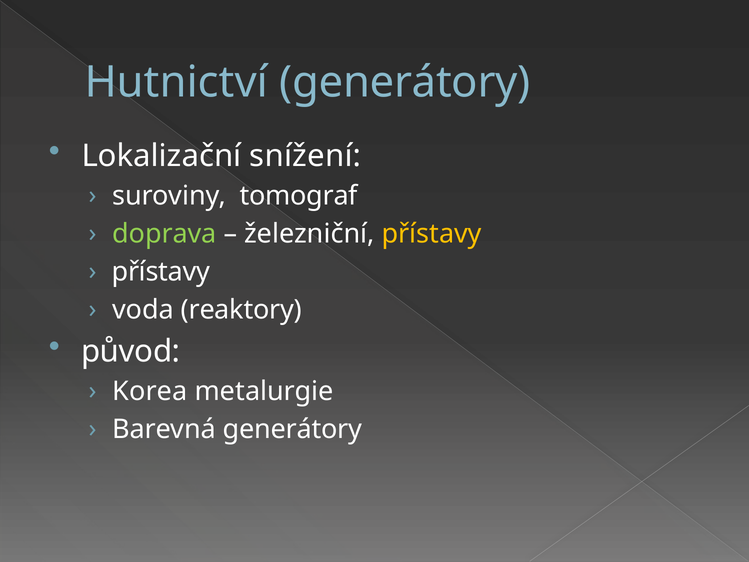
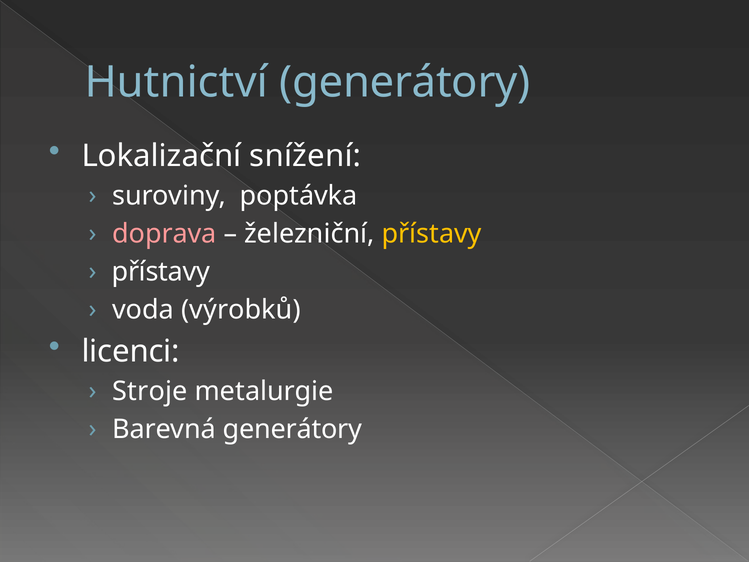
tomograf: tomograf -> poptávka
doprava colour: light green -> pink
reaktory: reaktory -> výrobků
původ: původ -> licenci
Korea: Korea -> Stroje
